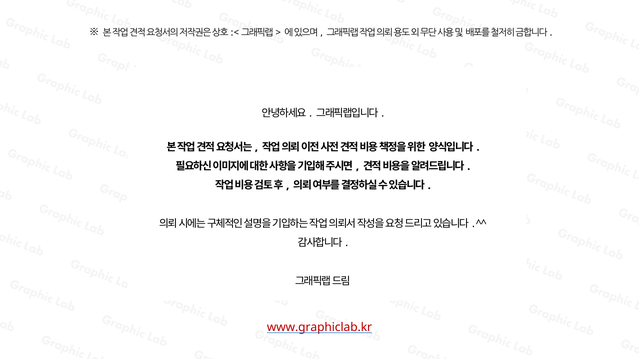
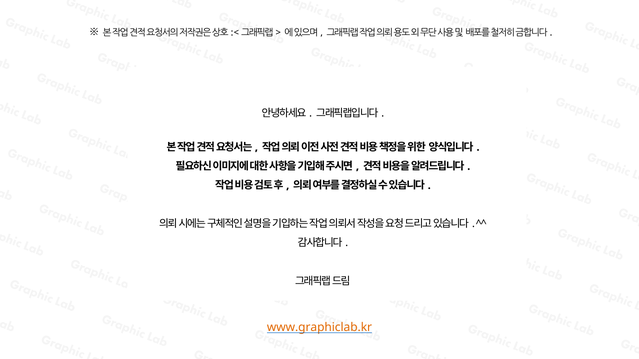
www.graphiclab.kr colour: red -> orange
